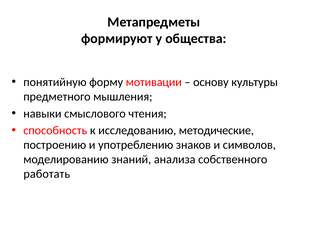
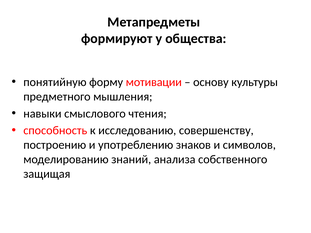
методические: методические -> совершенству
работать: работать -> защищая
